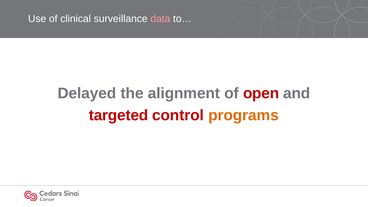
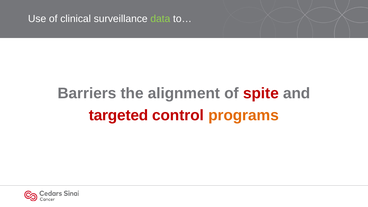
data colour: pink -> light green
Delayed: Delayed -> Barriers
open: open -> spite
